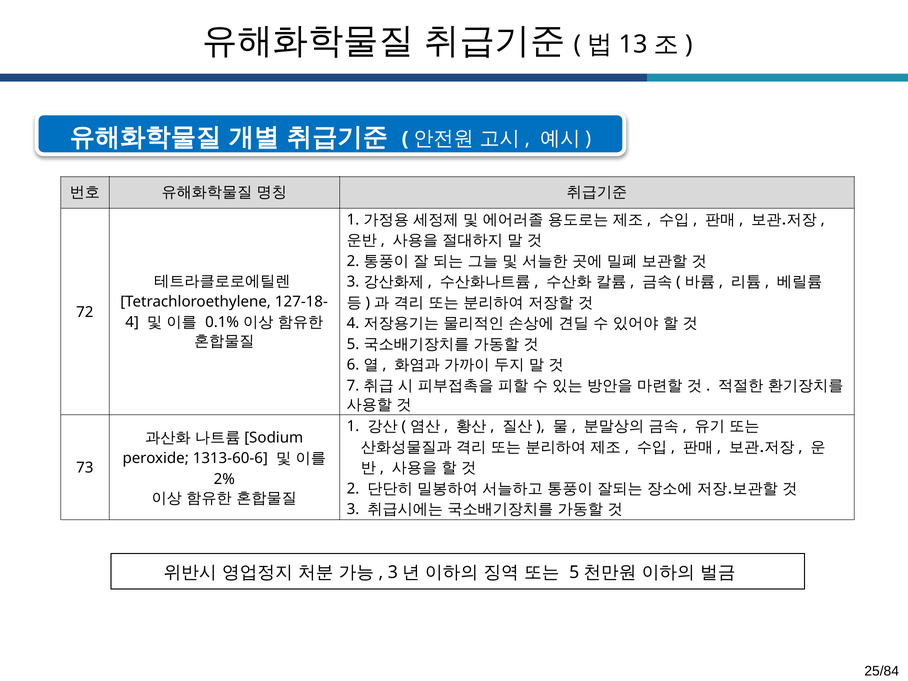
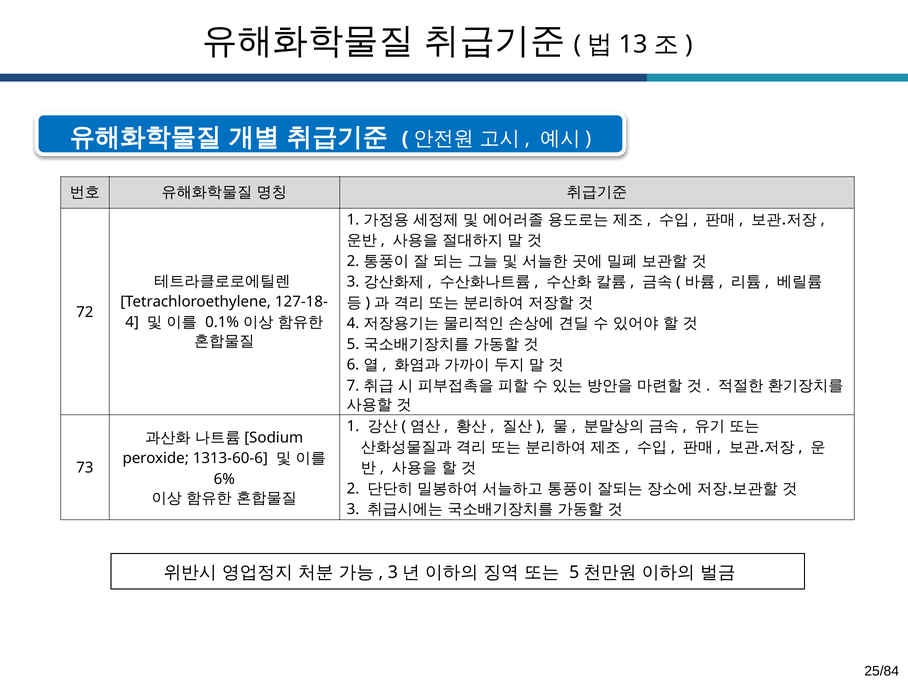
2%: 2% -> 6%
